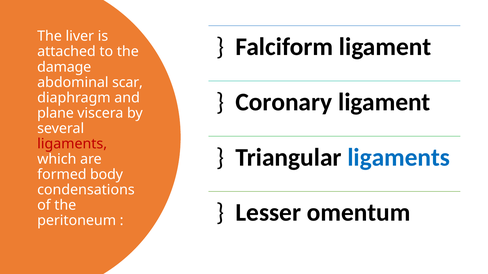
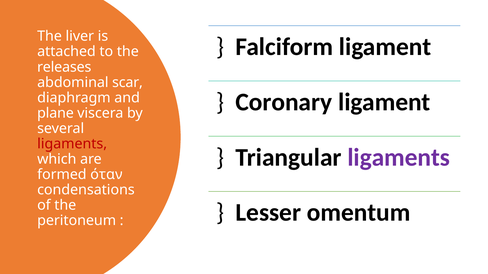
damage: damage -> releases
ligaments at (399, 158) colour: blue -> purple
body: body -> όταν
